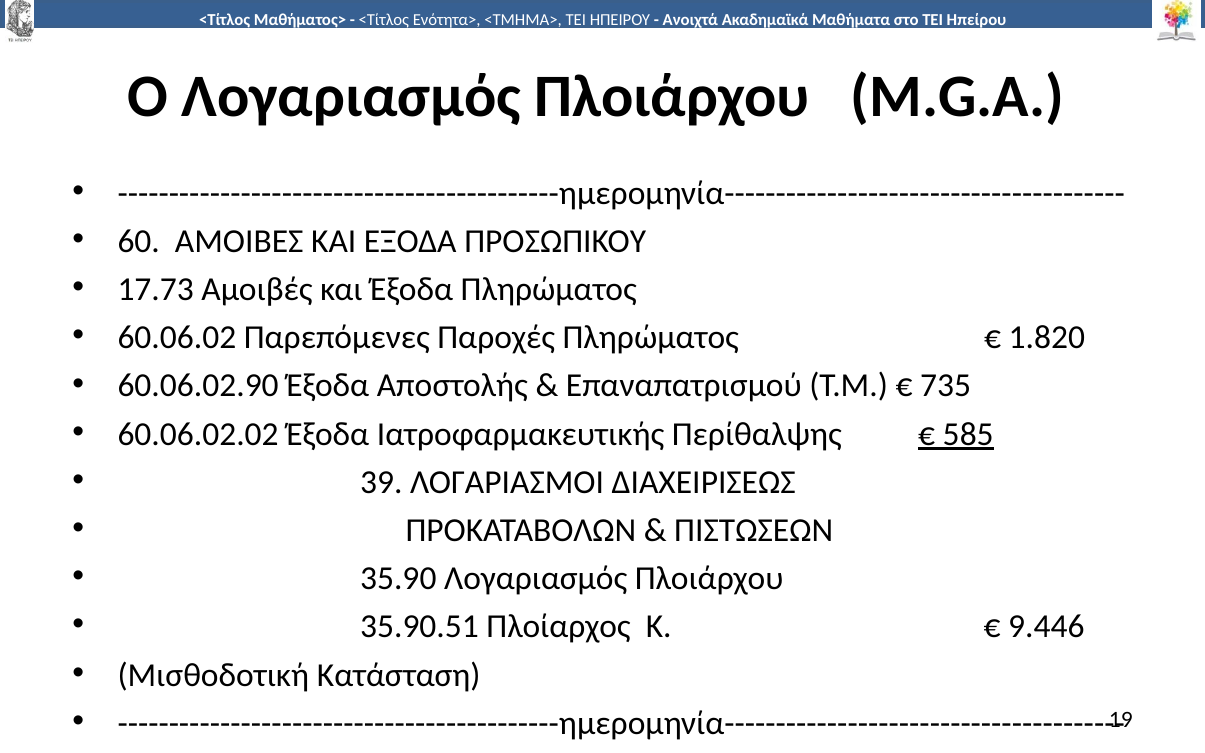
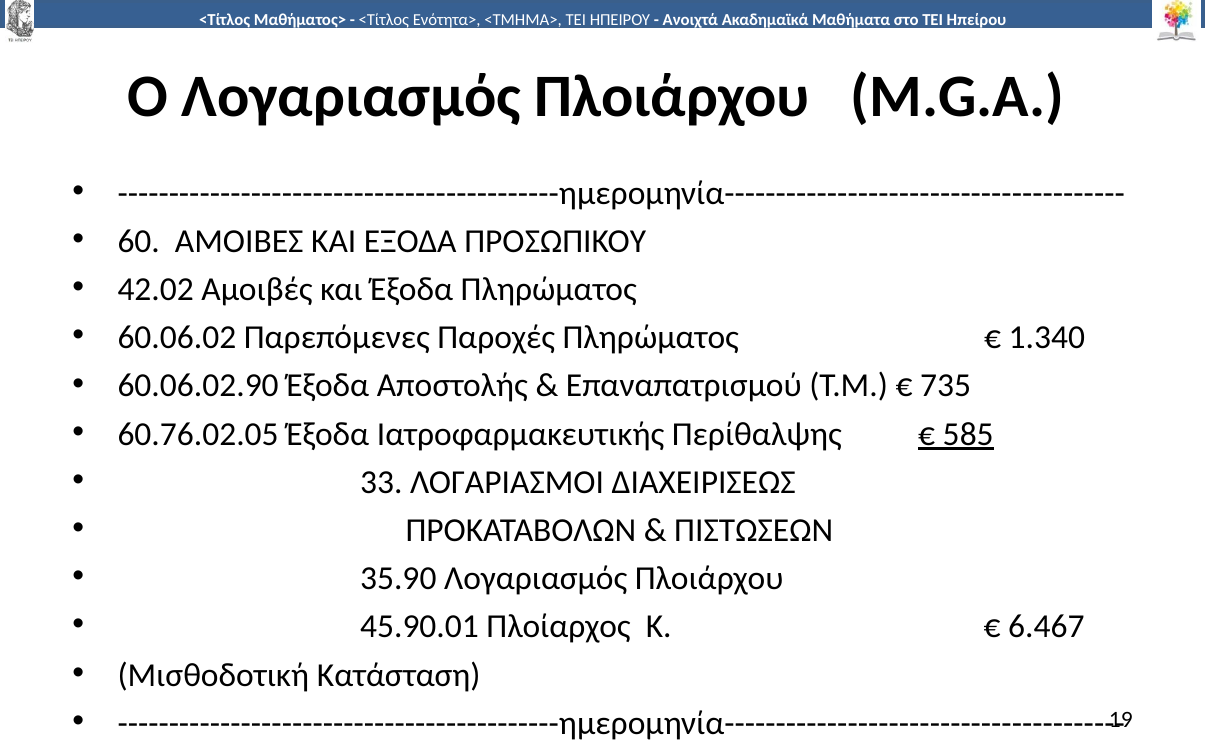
17.73: 17.73 -> 42.02
1.820: 1.820 -> 1.340
60.06.02.02: 60.06.02.02 -> 60.76.02.05
39: 39 -> 33
35.90.51: 35.90.51 -> 45.90.01
9.446: 9.446 -> 6.467
